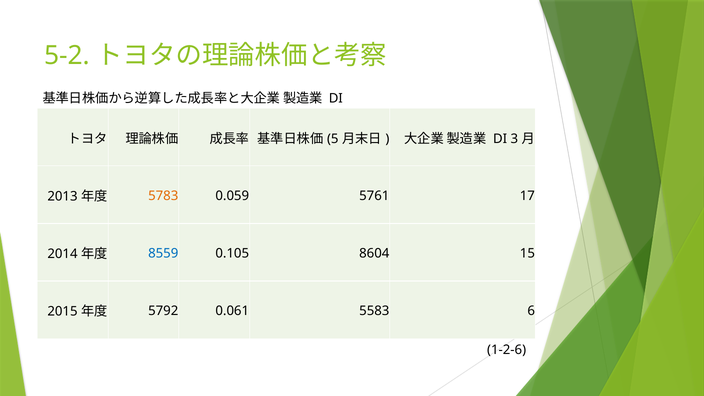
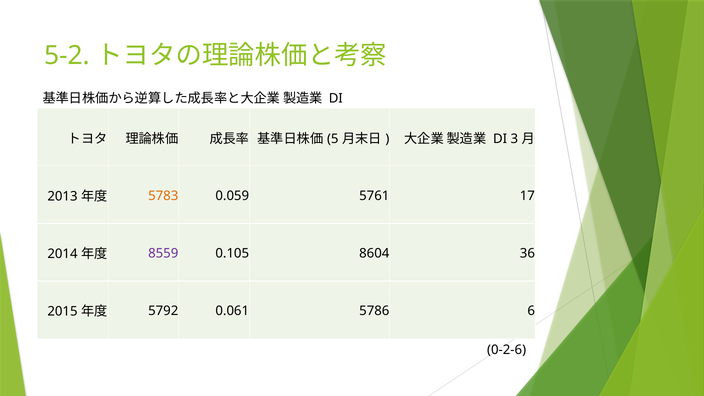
8559 colour: blue -> purple
15: 15 -> 36
5583: 5583 -> 5786
1-2-6: 1-2-6 -> 0-2-6
